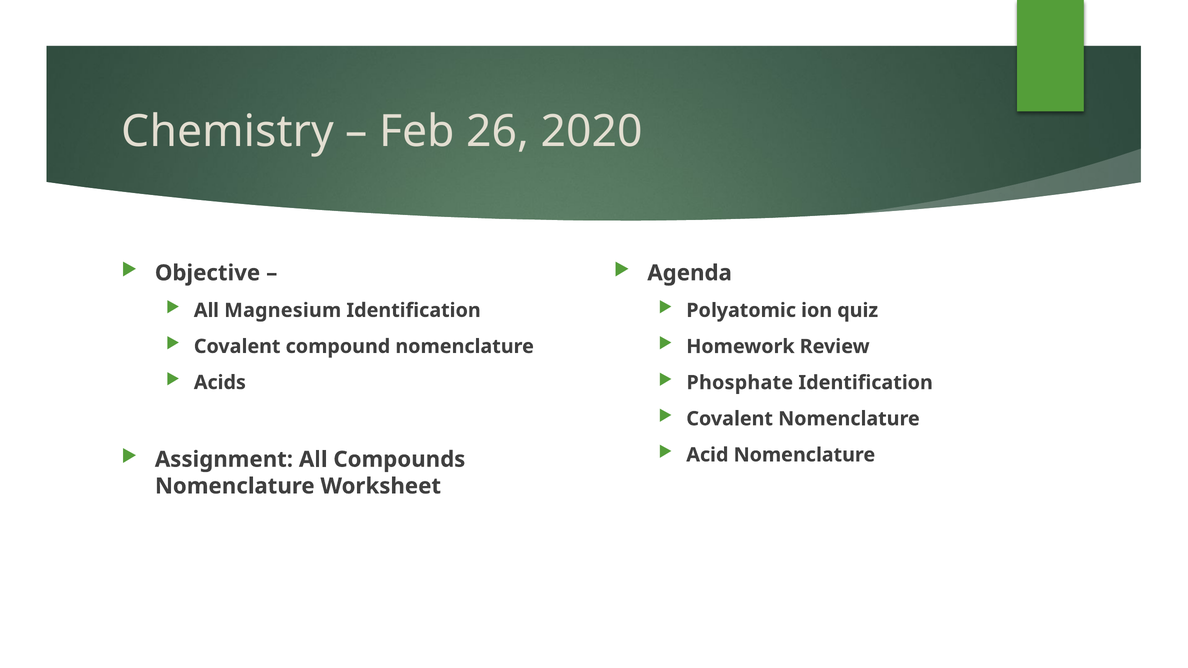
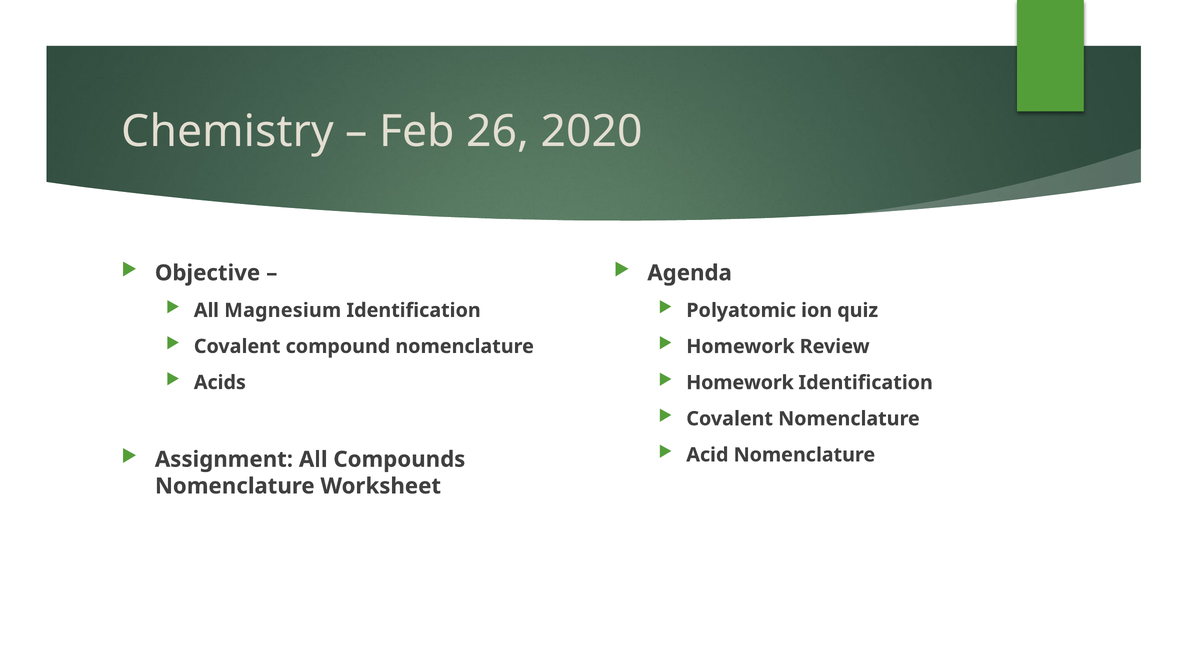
Phosphate at (740, 383): Phosphate -> Homework
